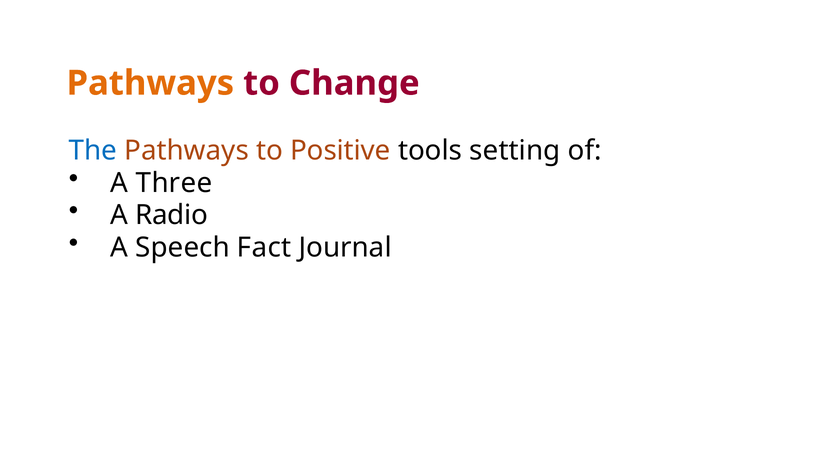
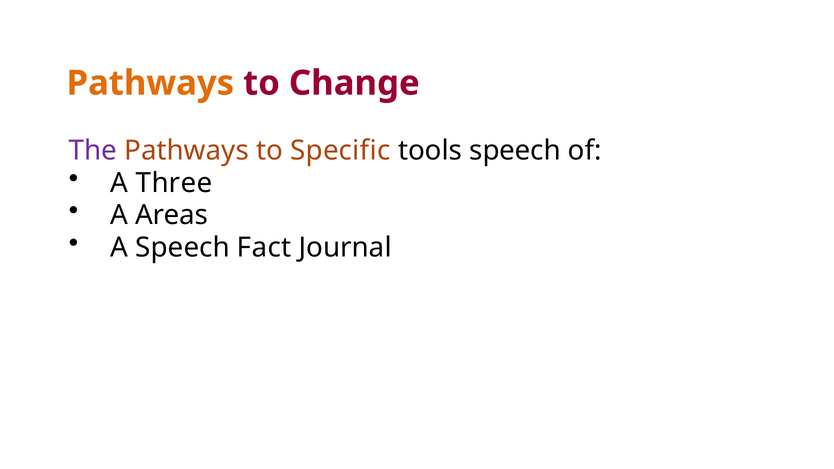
The colour: blue -> purple
Positive: Positive -> Specific
tools setting: setting -> speech
Radio: Radio -> Areas
